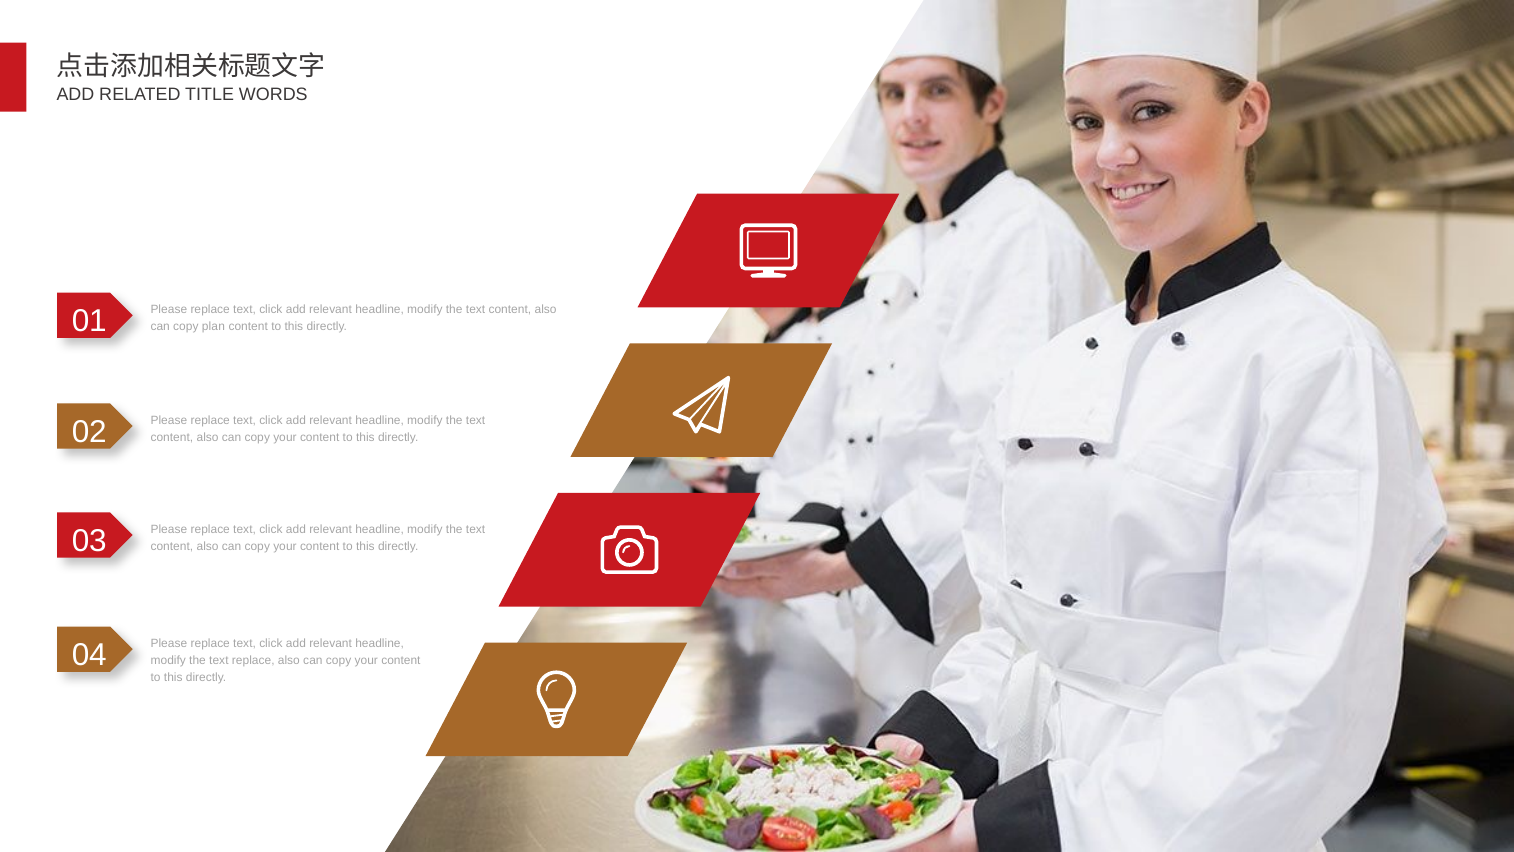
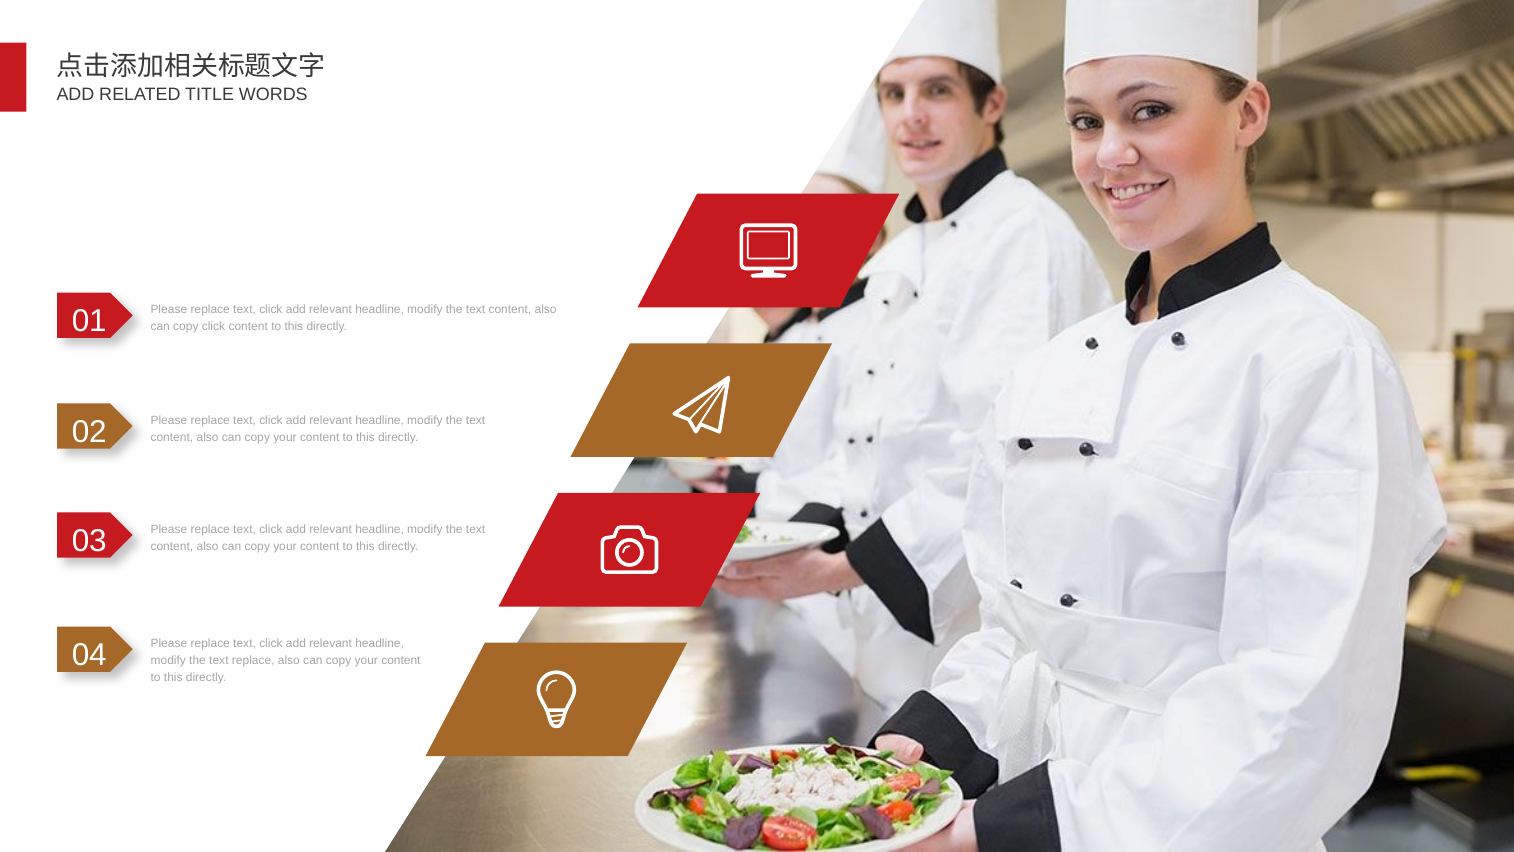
copy plan: plan -> click
